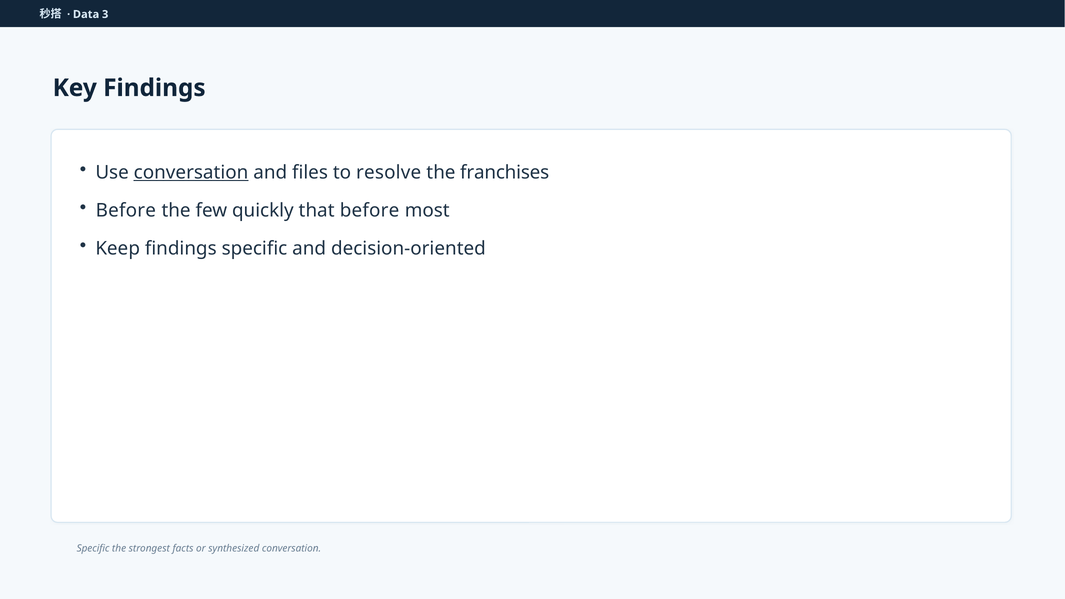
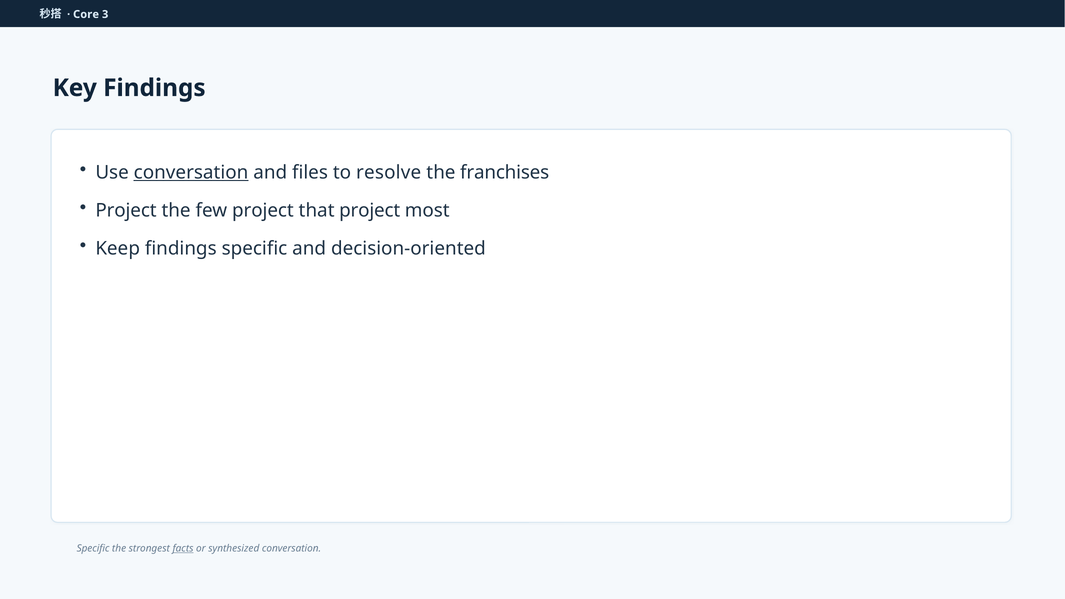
Data: Data -> Core
Before at (126, 211): Before -> Project
few quickly: quickly -> project
that before: before -> project
facts underline: none -> present
